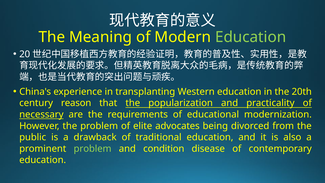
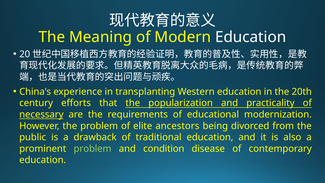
Education at (251, 37) colour: light green -> white
reason: reason -> efforts
advocates: advocates -> ancestors
